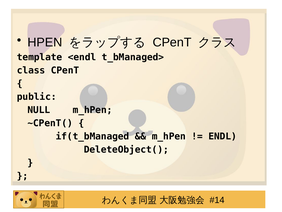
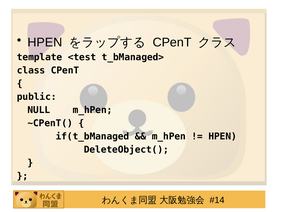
<endl: <endl -> <test
ENDL at (223, 136): ENDL -> HPEN
